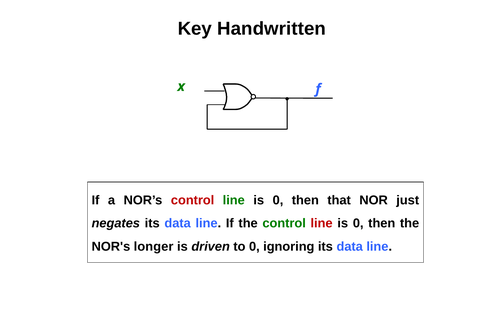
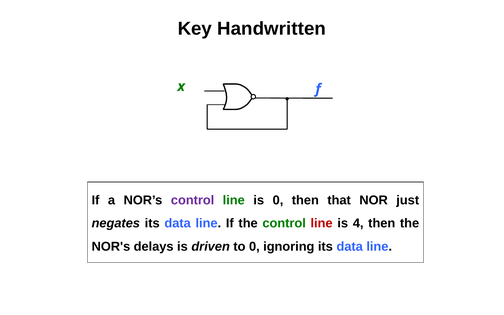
control at (193, 200) colour: red -> purple
0 at (358, 223): 0 -> 4
longer: longer -> delays
